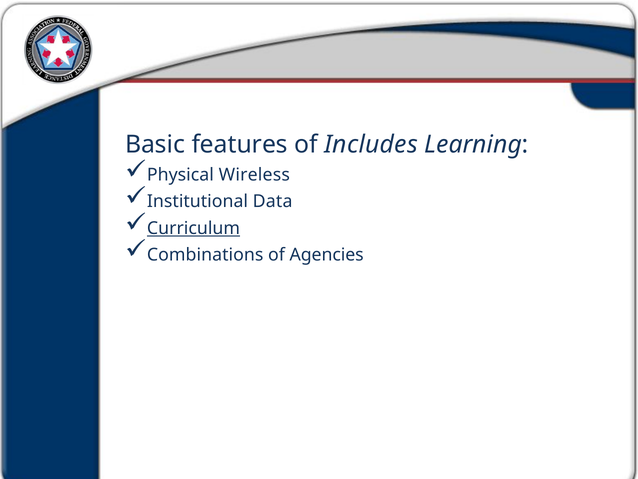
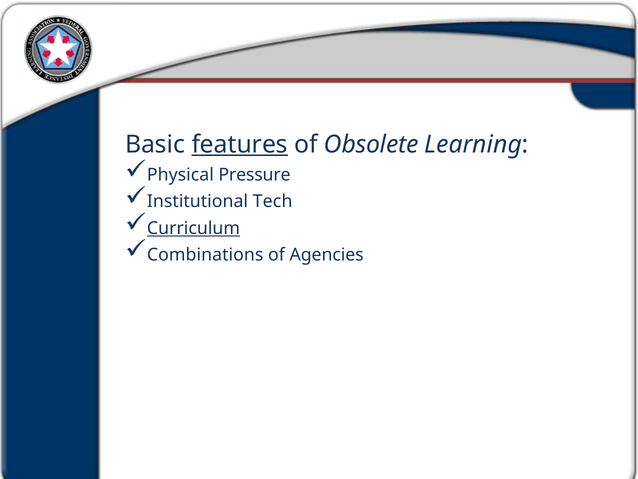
features underline: none -> present
Includes: Includes -> Obsolete
Wireless: Wireless -> Pressure
Data: Data -> Tech
